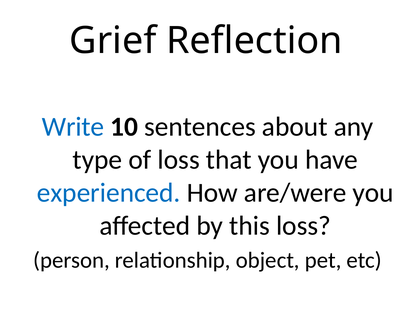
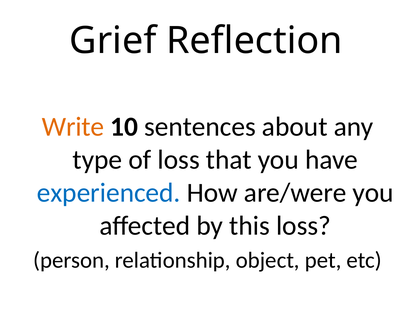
Write colour: blue -> orange
